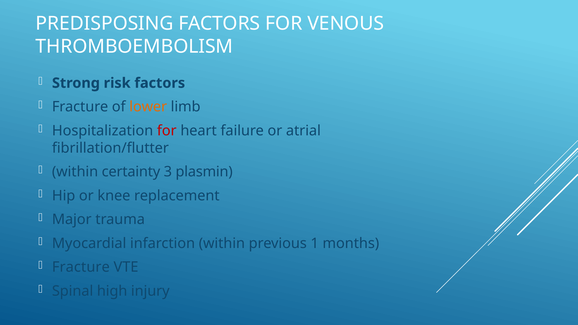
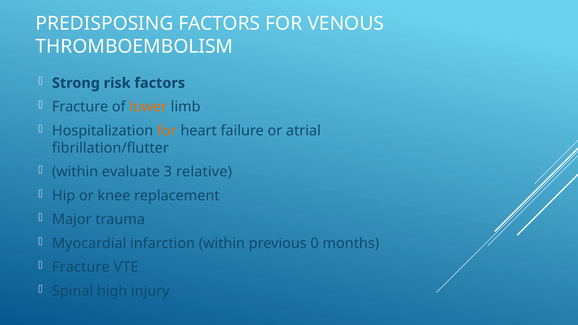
for at (167, 131) colour: red -> orange
certainty: certainty -> evaluate
plasmin: plasmin -> relative
1: 1 -> 0
